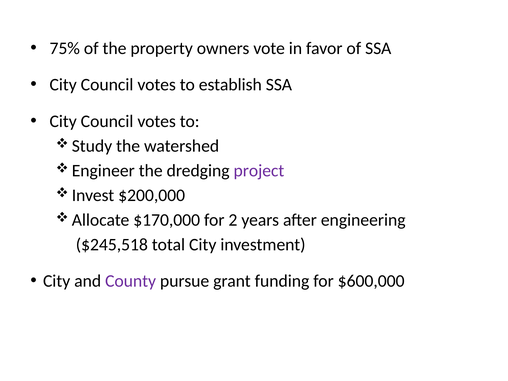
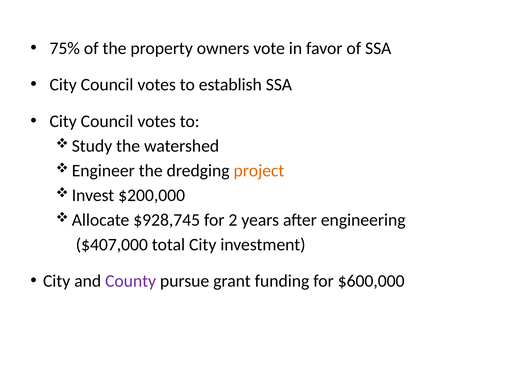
project colour: purple -> orange
$170,000: $170,000 -> $928,745
$245,518: $245,518 -> $407,000
